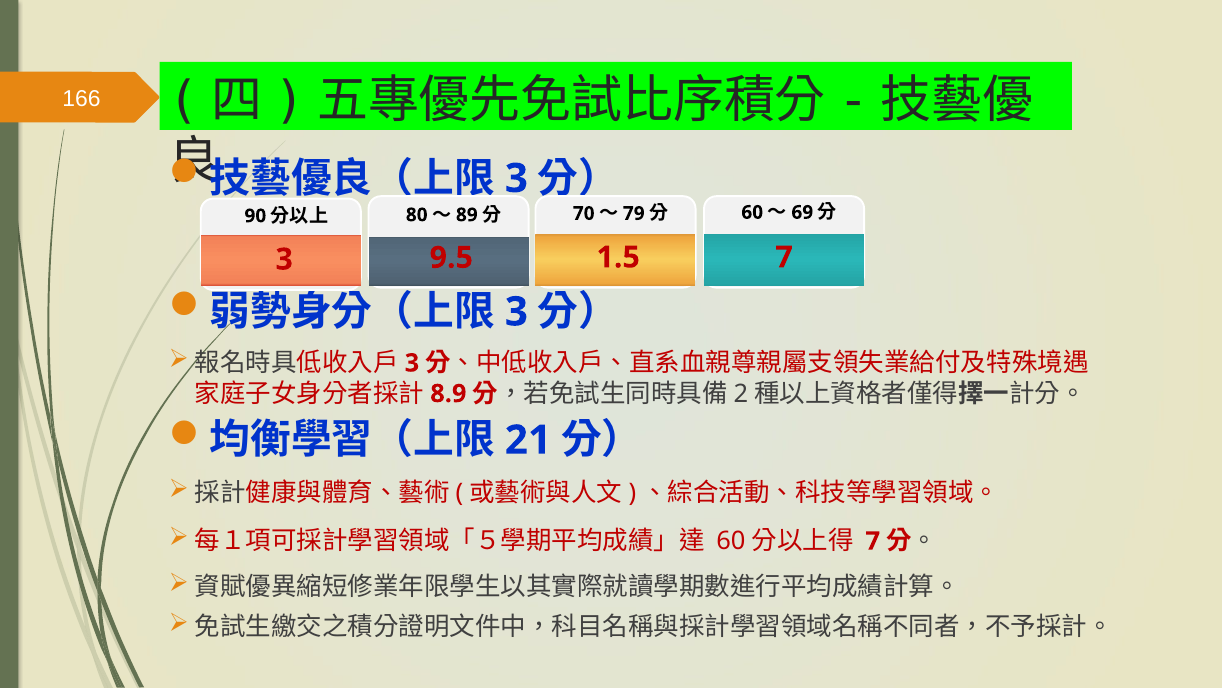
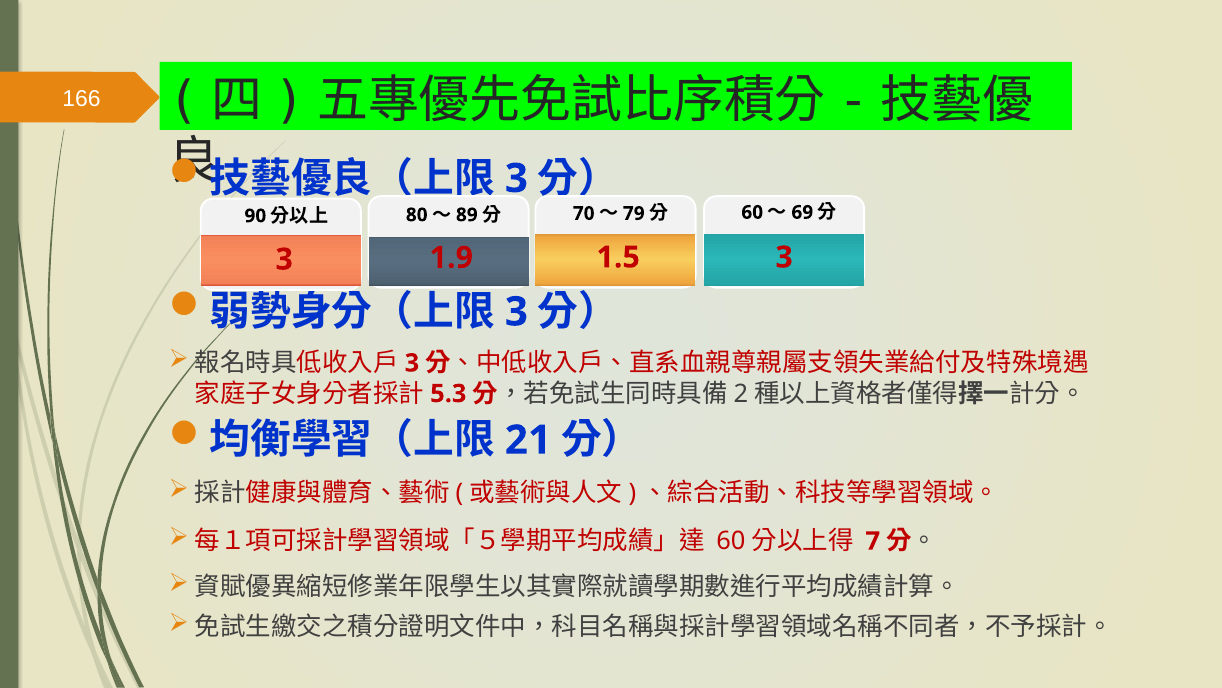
9.5: 9.5 -> 1.9
1.5 7: 7 -> 3
8.9: 8.9 -> 5.3
